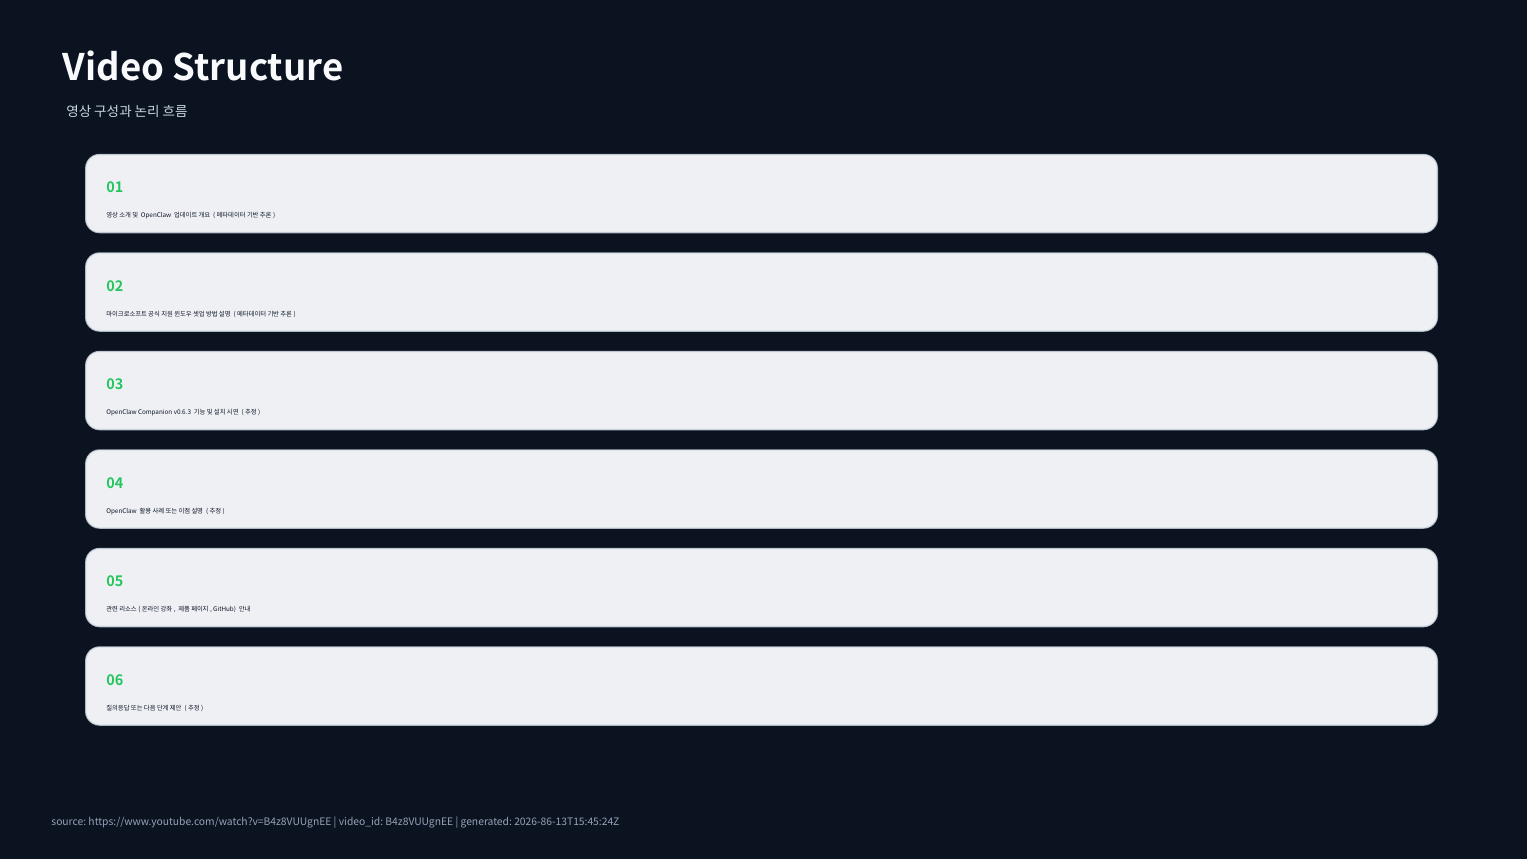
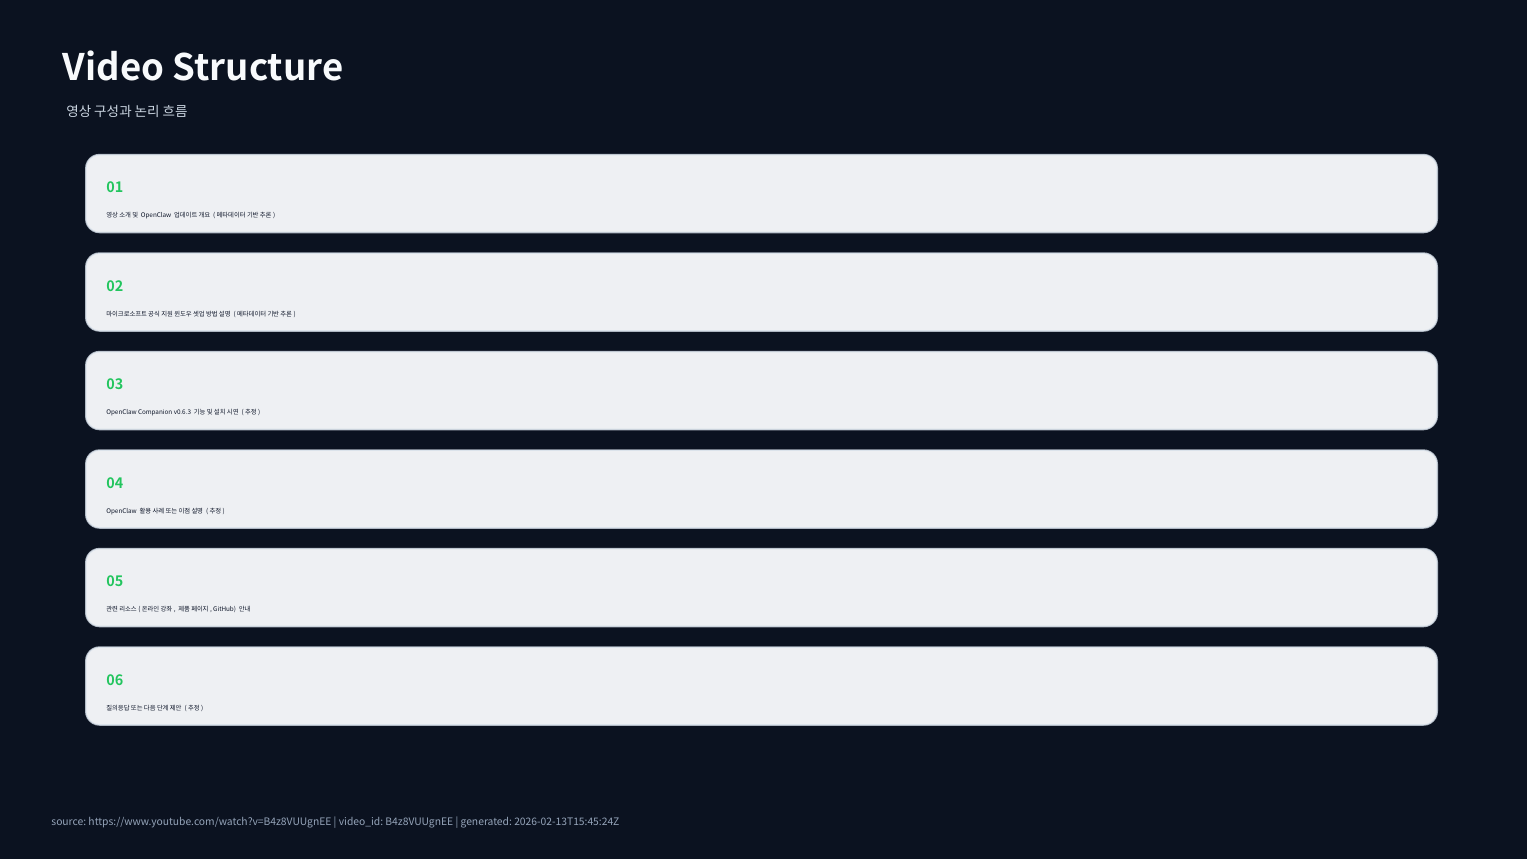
2026-86-13T15:45:24Z: 2026-86-13T15:45:24Z -> 2026-02-13T15:45:24Z
